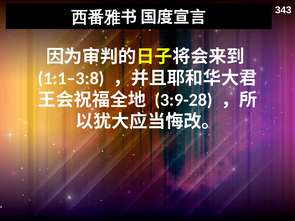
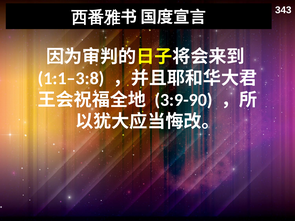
3:9-28: 3:9-28 -> 3:9-90
